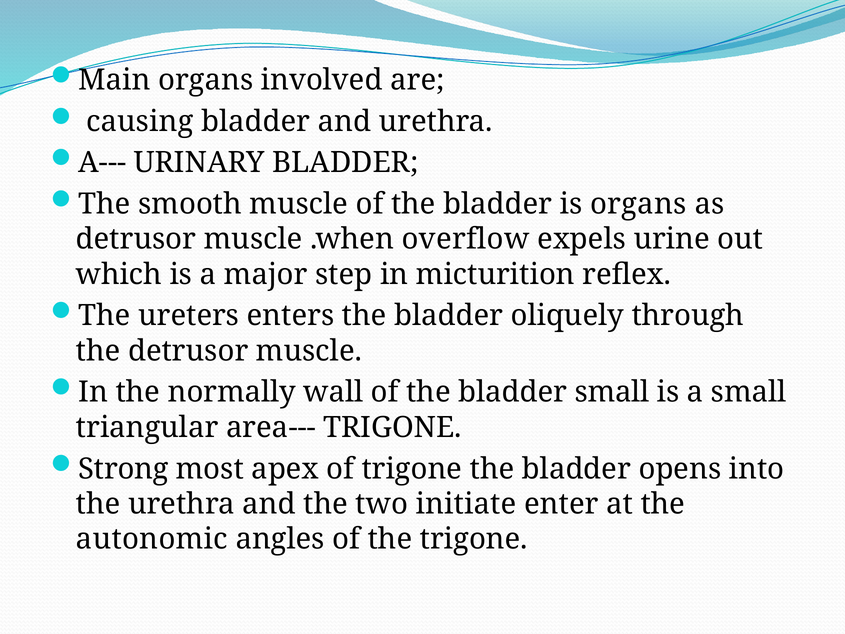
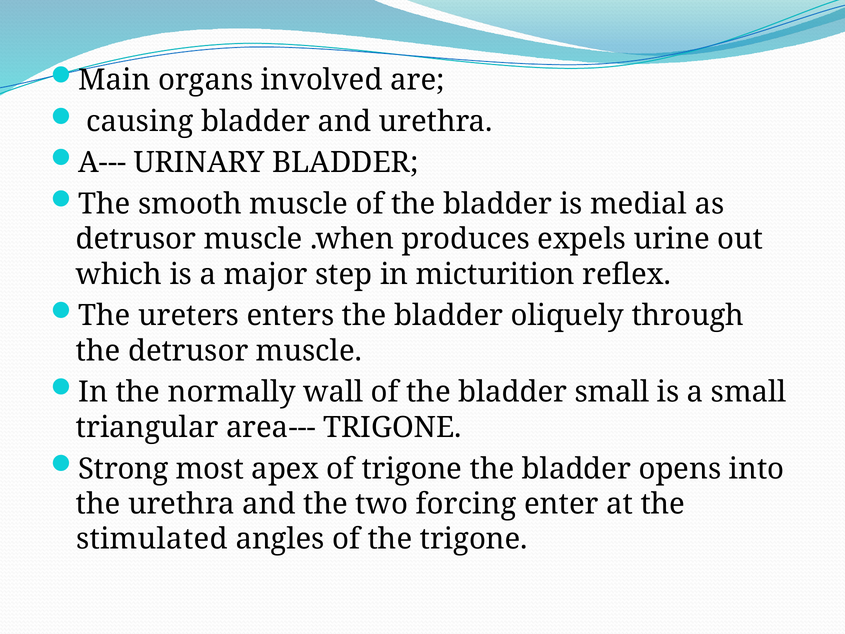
is organs: organs -> medial
overflow: overflow -> produces
initiate: initiate -> forcing
autonomic: autonomic -> stimulated
